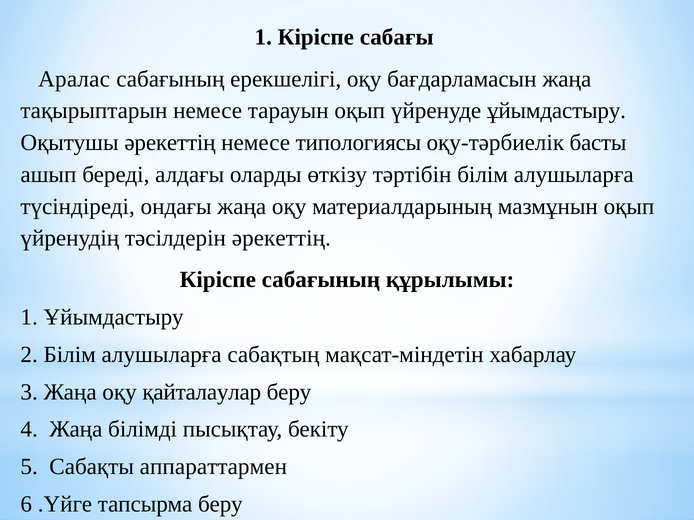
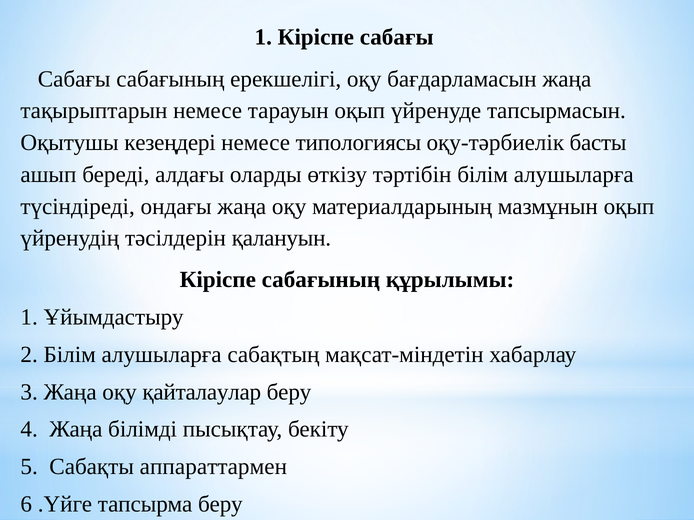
Аралас at (74, 79): Аралас -> Сабағы
үйренуде ұйымдастыру: ұйымдастыру -> тапсырмасын
Оқытушы әрекеттің: әрекеттің -> кезеңдері
тәсілдерін әрекеттің: әрекеттің -> қалануын
